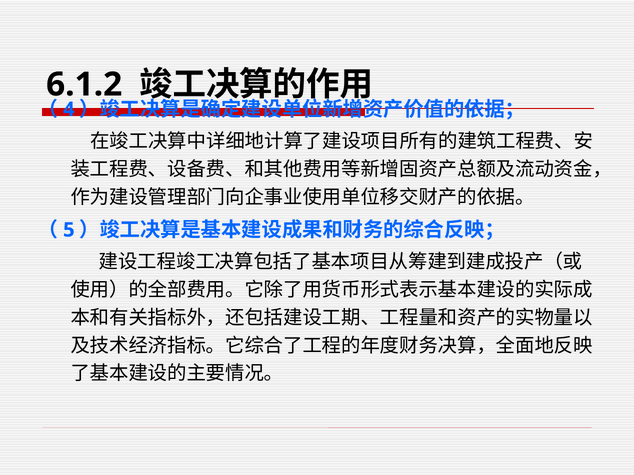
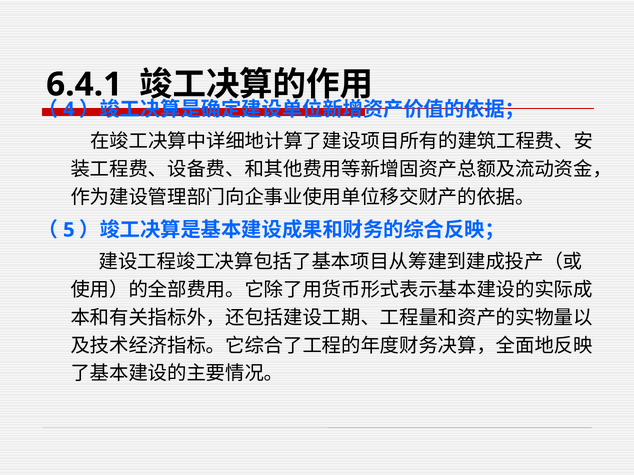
6.1.2: 6.1.2 -> 6.4.1
